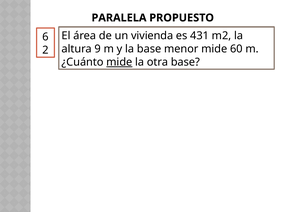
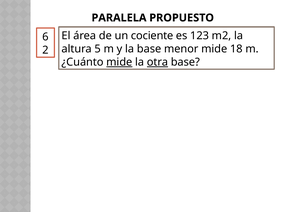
vivienda: vivienda -> cociente
431: 431 -> 123
9: 9 -> 5
60: 60 -> 18
otra underline: none -> present
